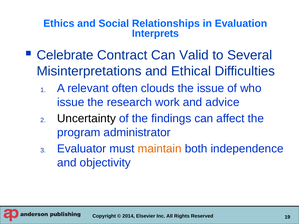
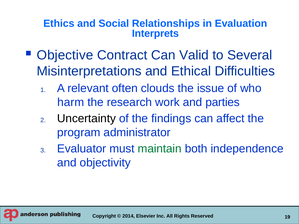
Celebrate: Celebrate -> Objective
issue at (71, 102): issue -> harm
advice: advice -> parties
maintain colour: orange -> green
